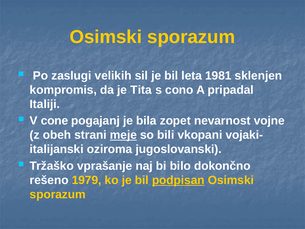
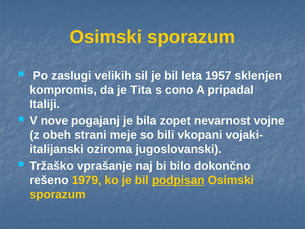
1981: 1981 -> 1957
cone: cone -> nove
meje underline: present -> none
